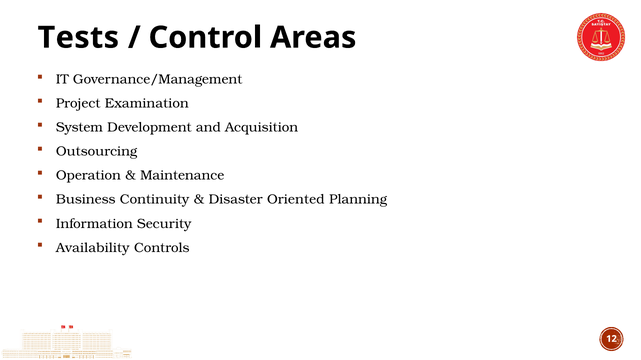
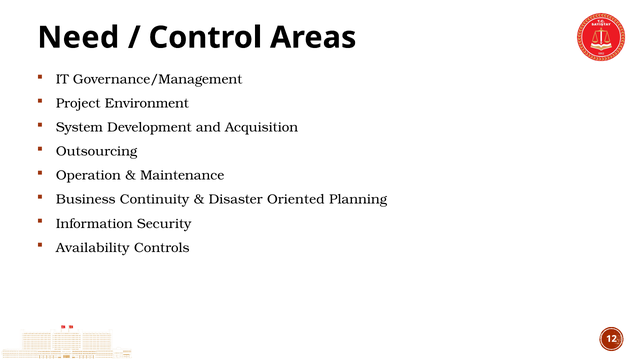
Tests: Tests -> Need
Examination: Examination -> Environment
